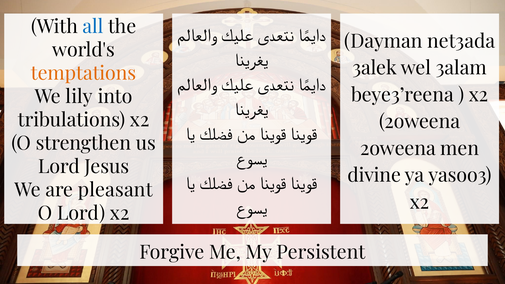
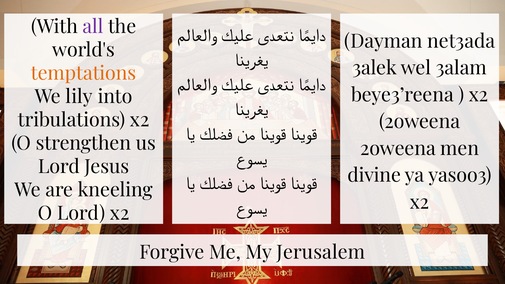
all colour: blue -> purple
pleasant: pleasant -> kneeling
Persistent: Persistent -> Jerusalem
